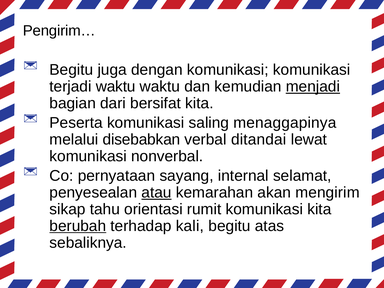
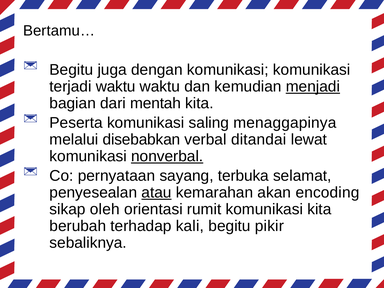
Pengirim…: Pengirim… -> Bertamu…
bersifat: bersifat -> mentah
nonverbal underline: none -> present
internal: internal -> terbuka
mengirim: mengirim -> encoding
tahu: tahu -> oleh
berubah underline: present -> none
atas: atas -> pikir
